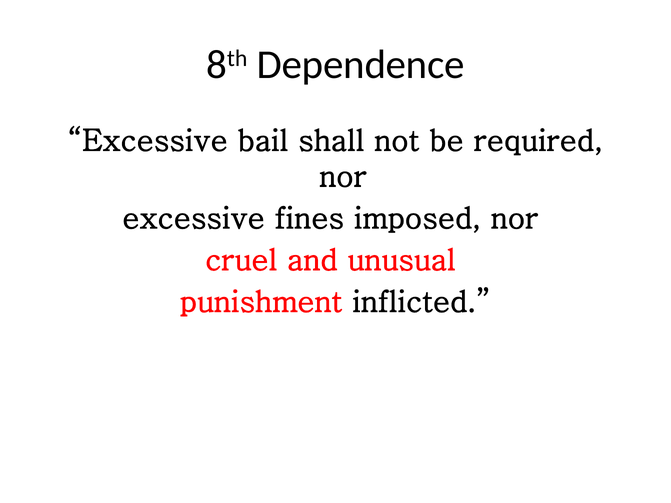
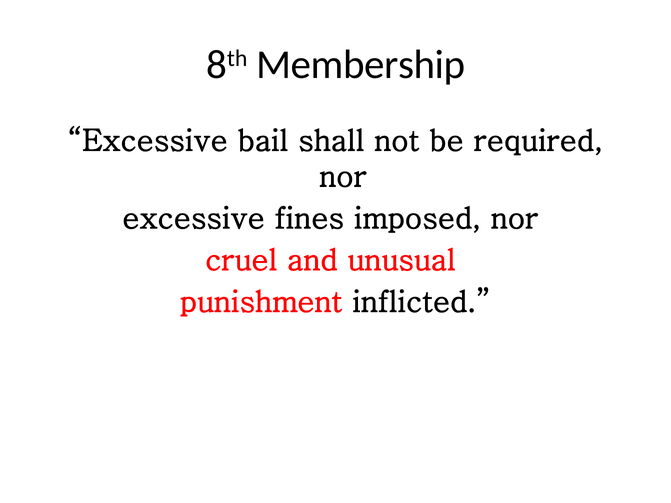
Dependence: Dependence -> Membership
